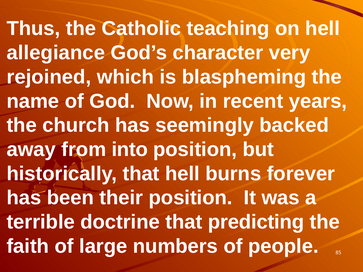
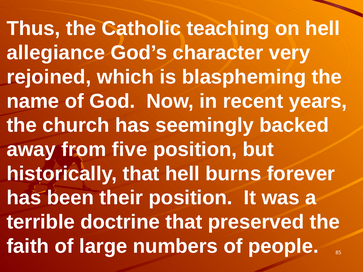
into: into -> five
predicting: predicting -> preserved
